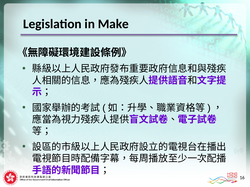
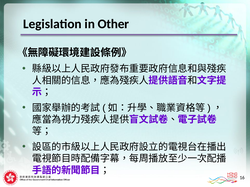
Make: Make -> Other
